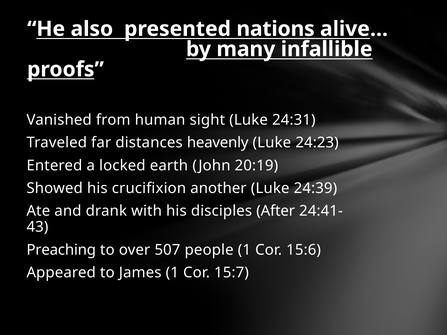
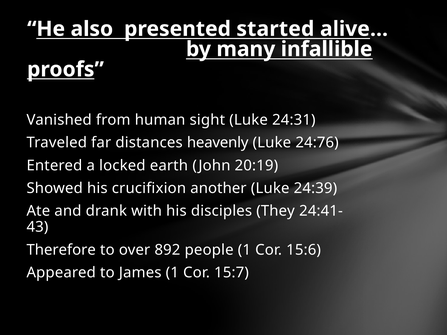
nations: nations -> started
24:23: 24:23 -> 24:76
After: After -> They
Preaching: Preaching -> Therefore
507: 507 -> 892
